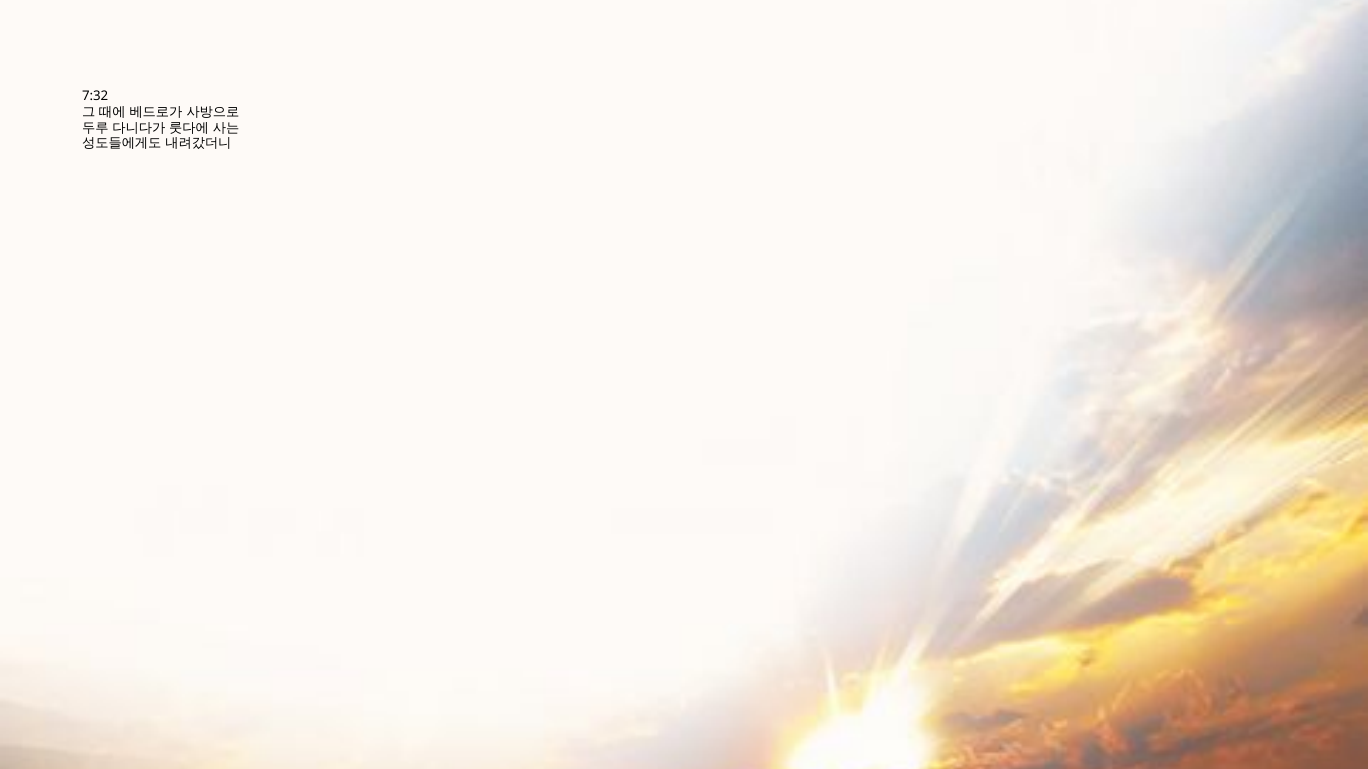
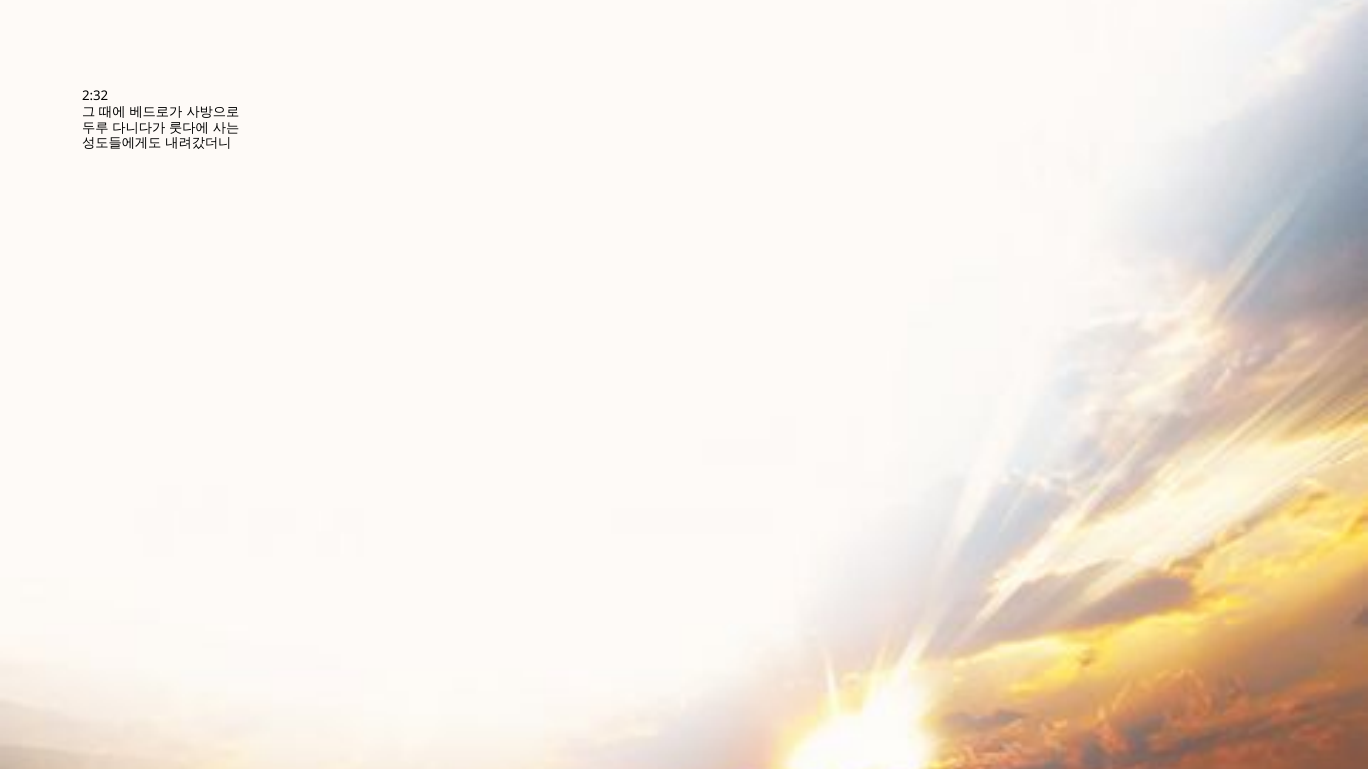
7:32: 7:32 -> 2:32
